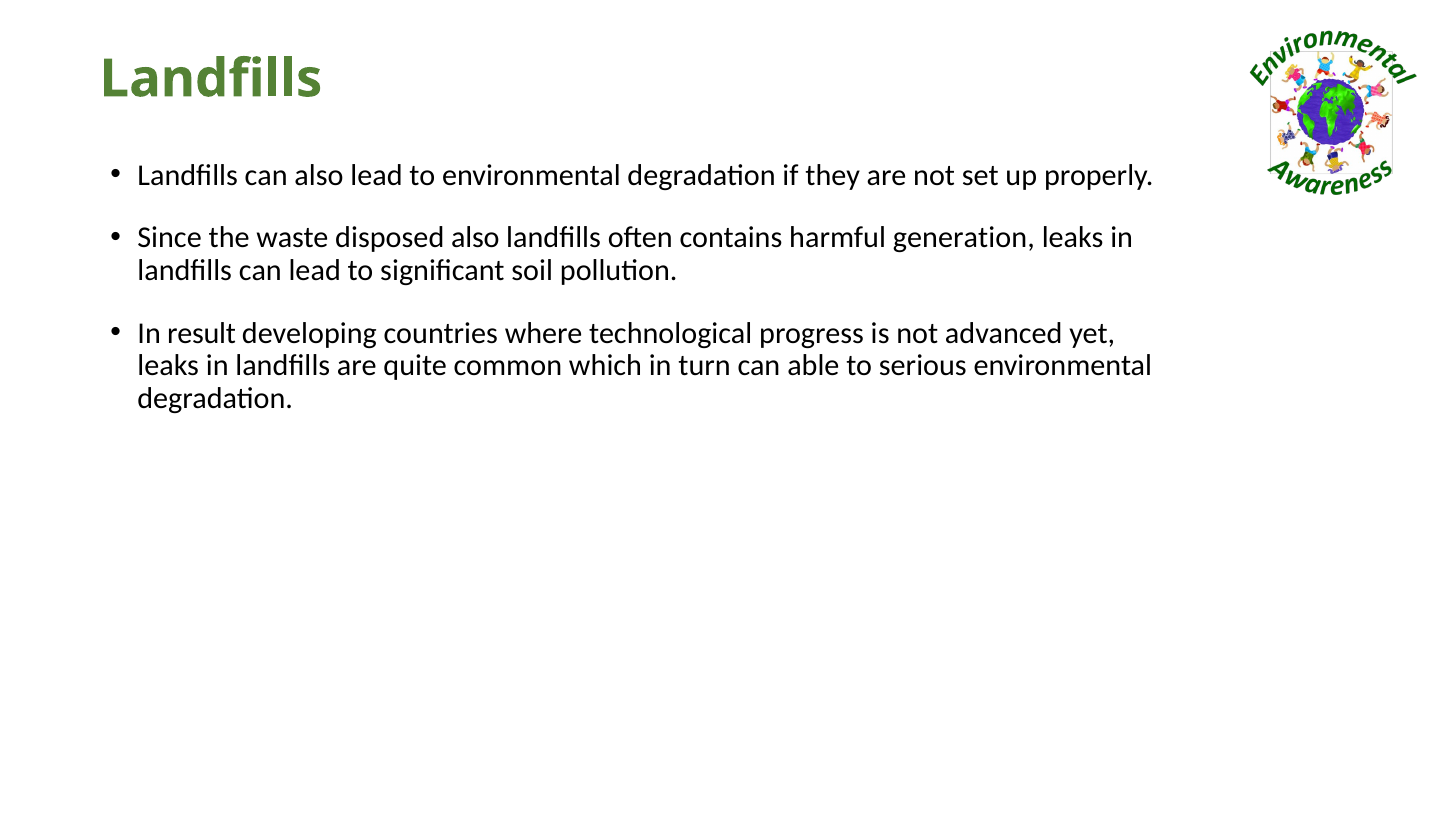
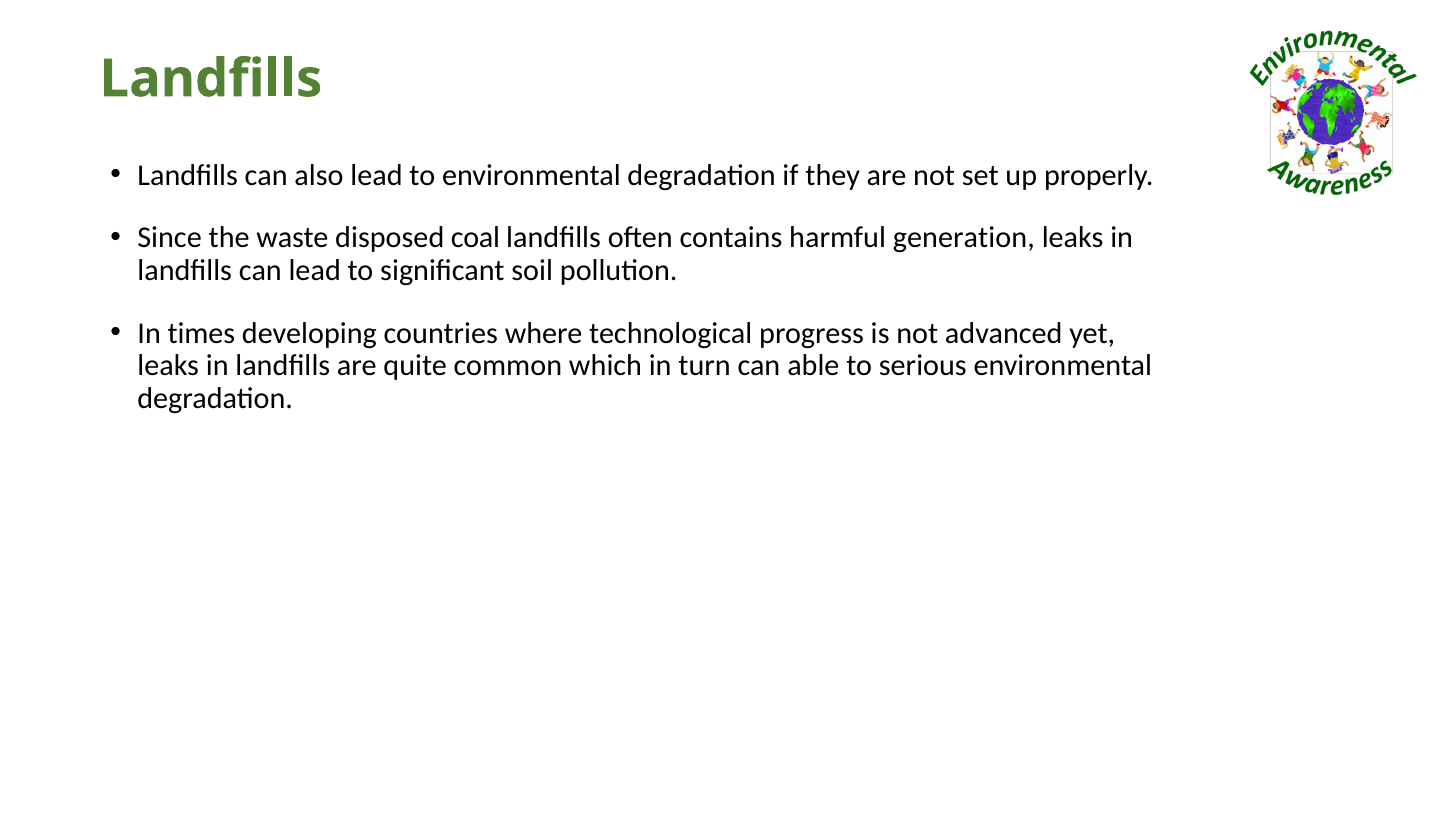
disposed also: also -> coal
result: result -> times
